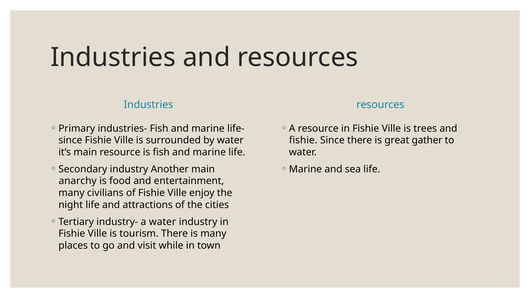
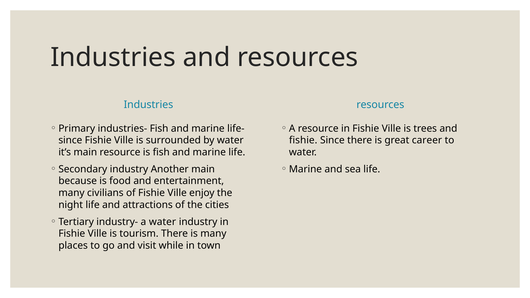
gather: gather -> career
anarchy: anarchy -> because
